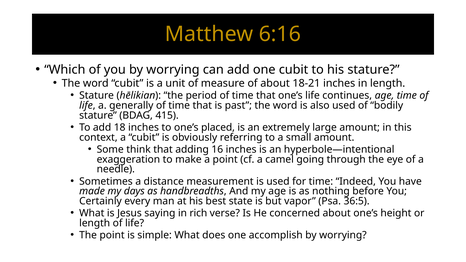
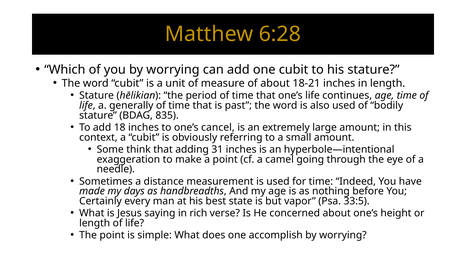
6:16: 6:16 -> 6:28
415: 415 -> 835
placed: placed -> cancel
16: 16 -> 31
36:5: 36:5 -> 33:5
